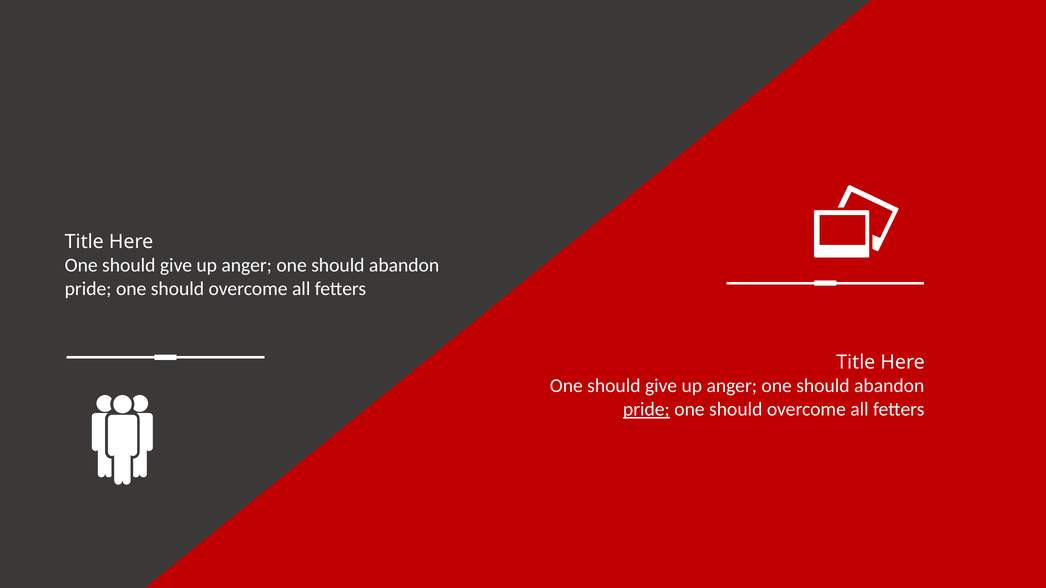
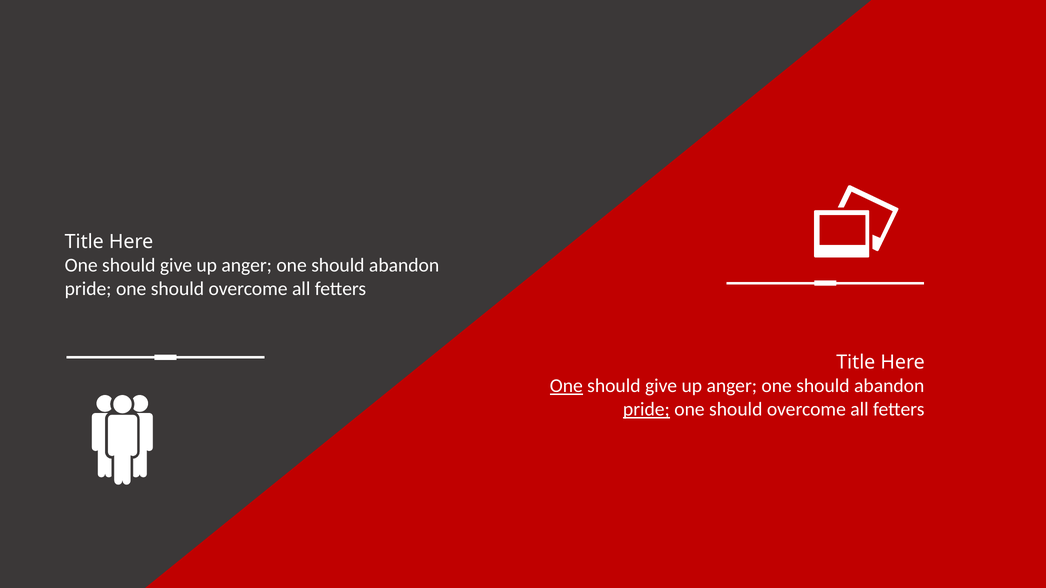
One at (566, 386) underline: none -> present
